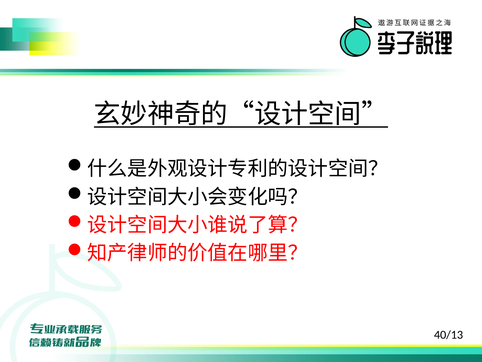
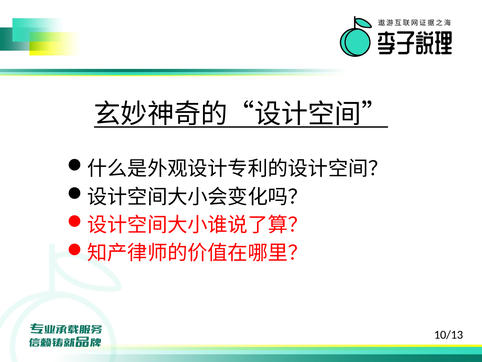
40/13: 40/13 -> 10/13
